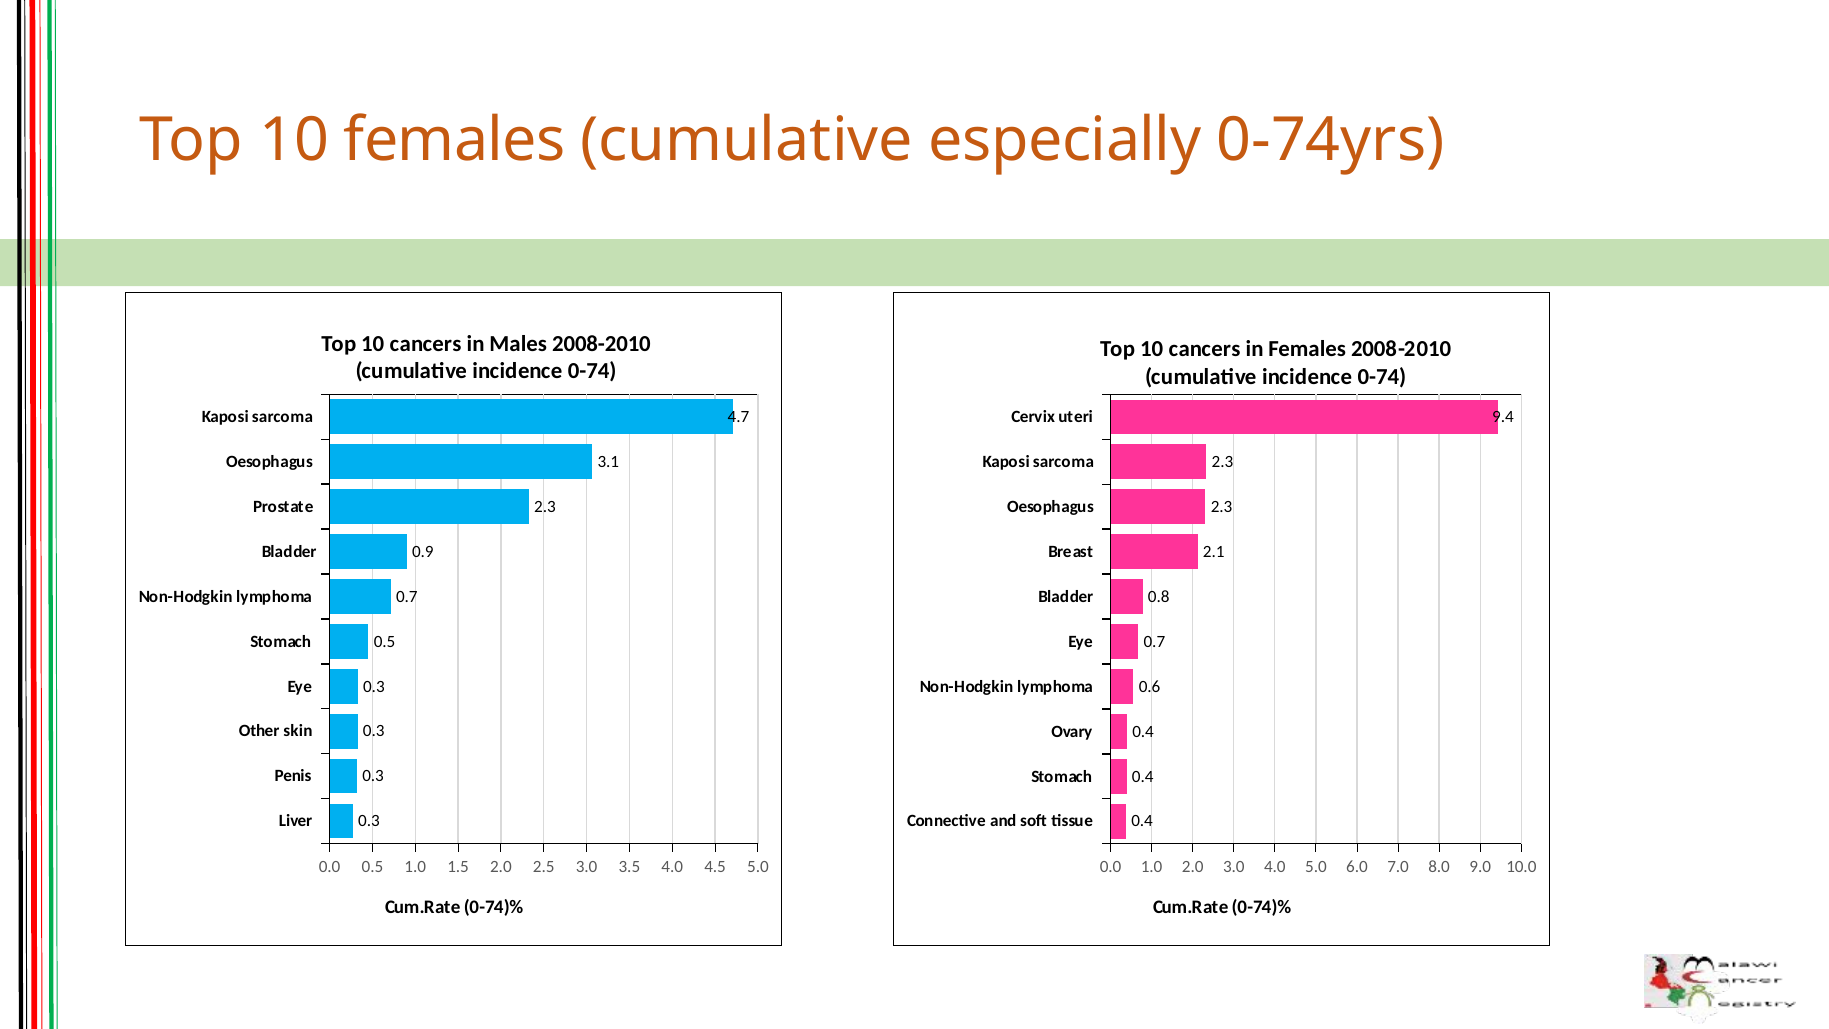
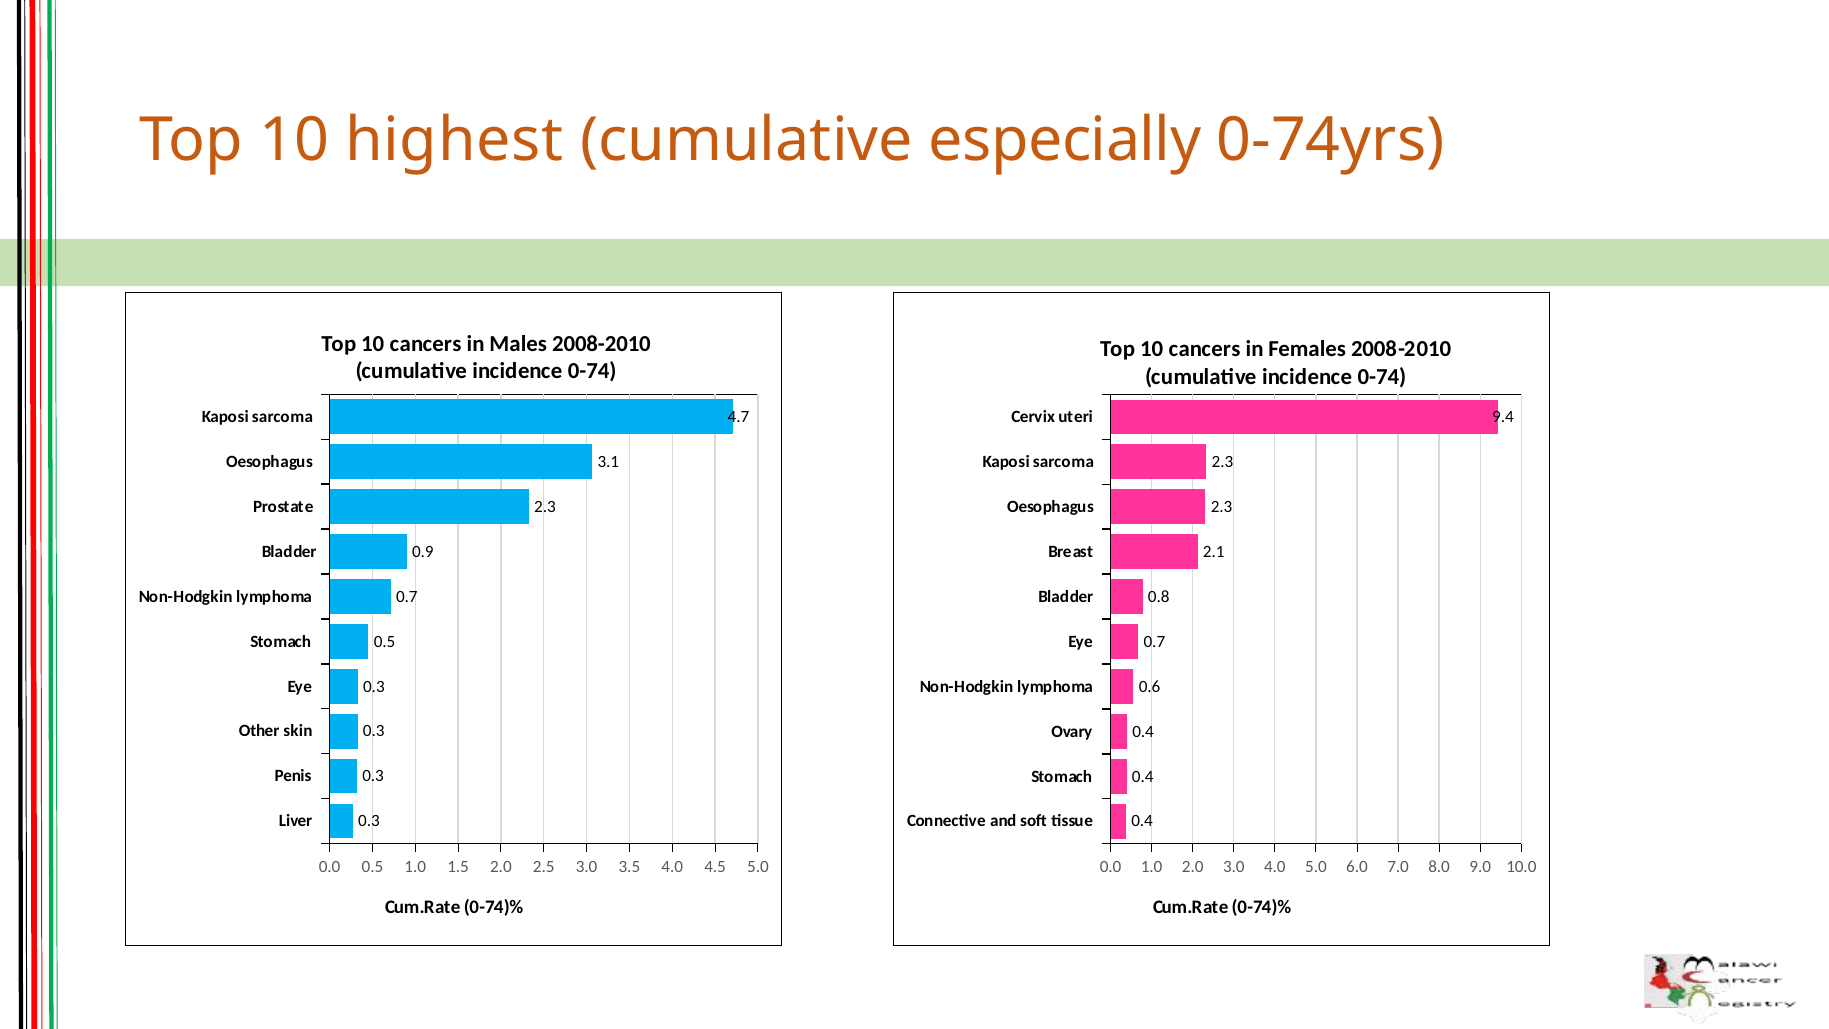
10 females: females -> highest
